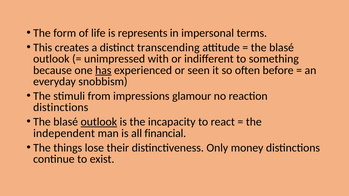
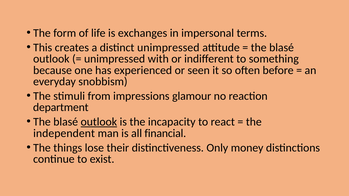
represents: represents -> exchanges
distinct transcending: transcending -> unimpressed
has underline: present -> none
distinctions at (61, 108): distinctions -> department
